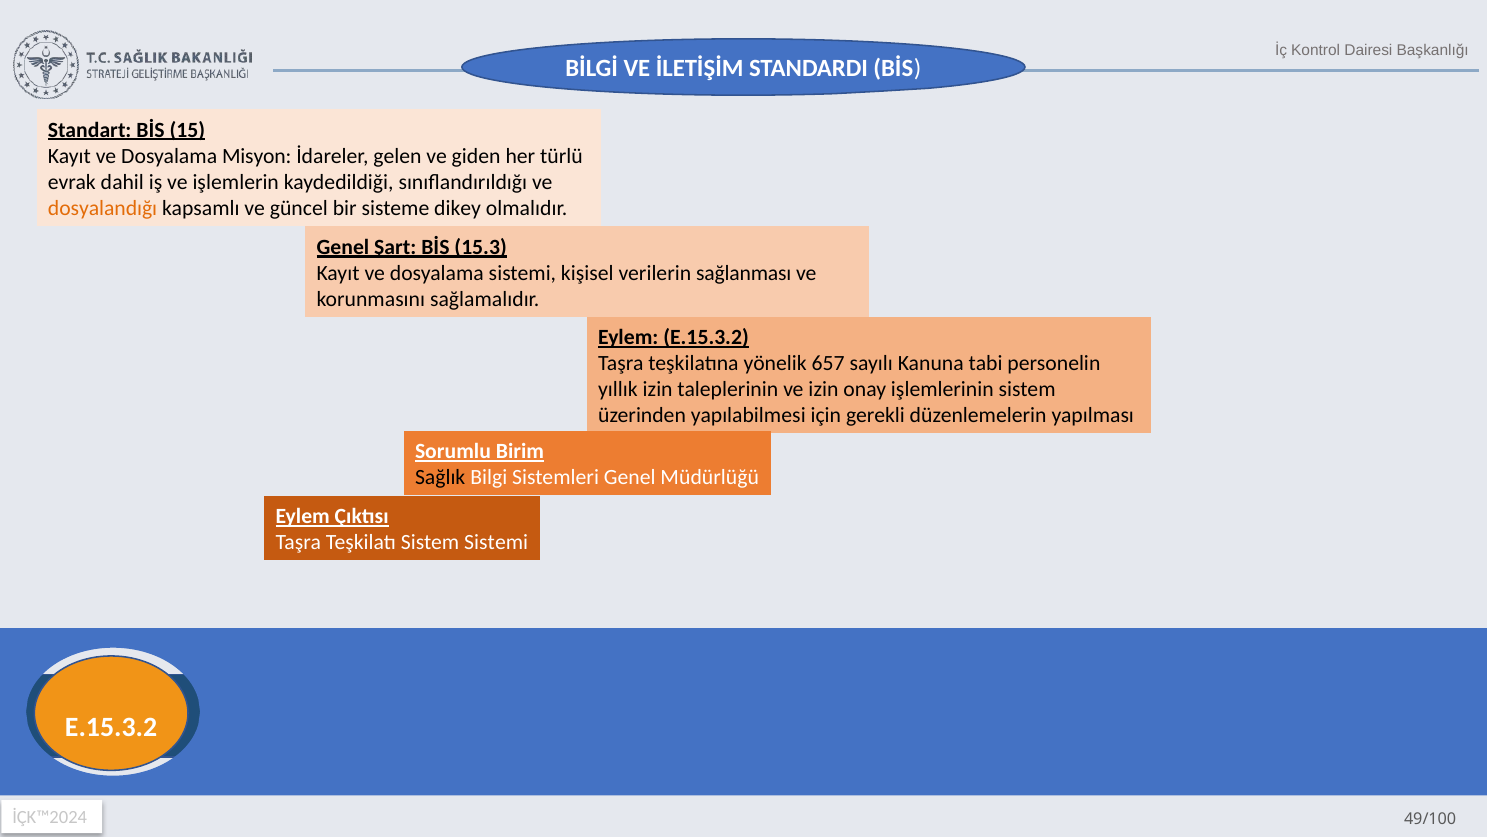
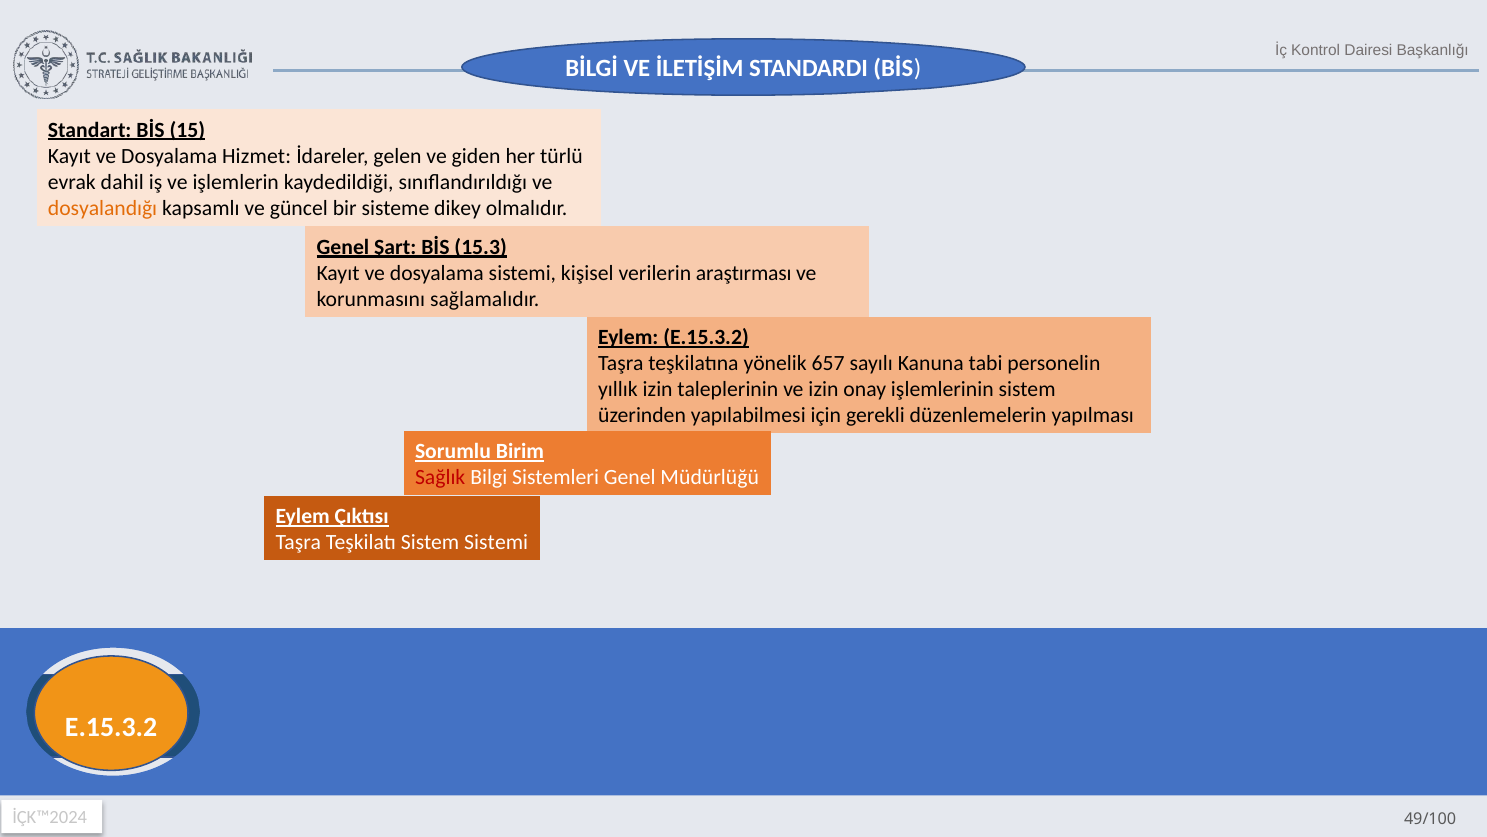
Misyon: Misyon -> Hizmet
sağlanması: sağlanması -> araştırması
Sağlık colour: black -> red
